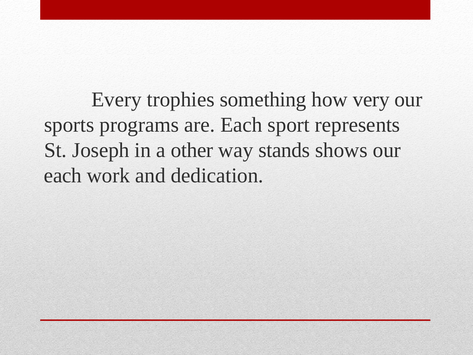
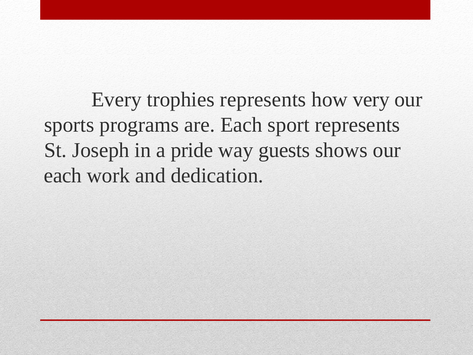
trophies something: something -> represents
other: other -> pride
stands: stands -> guests
